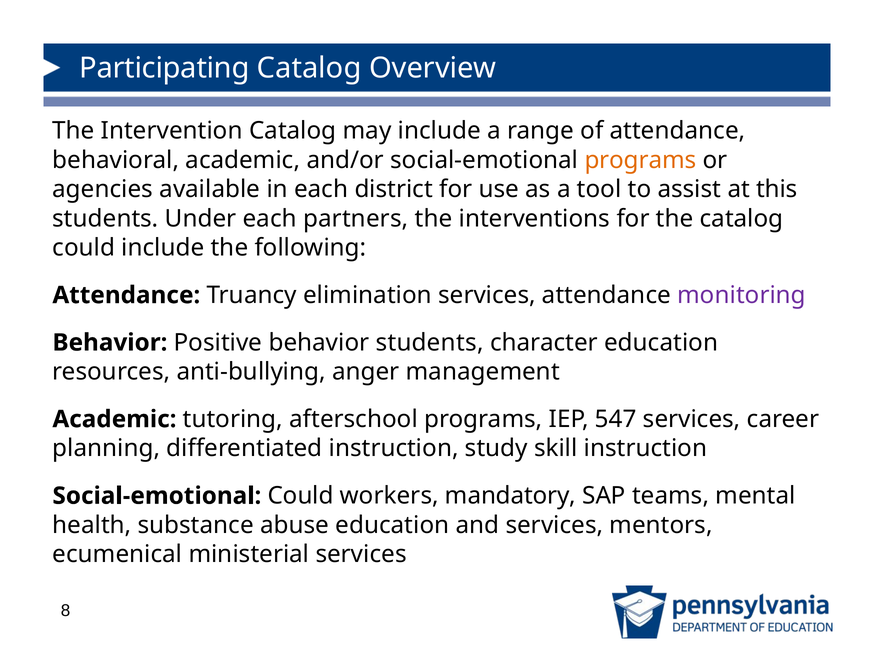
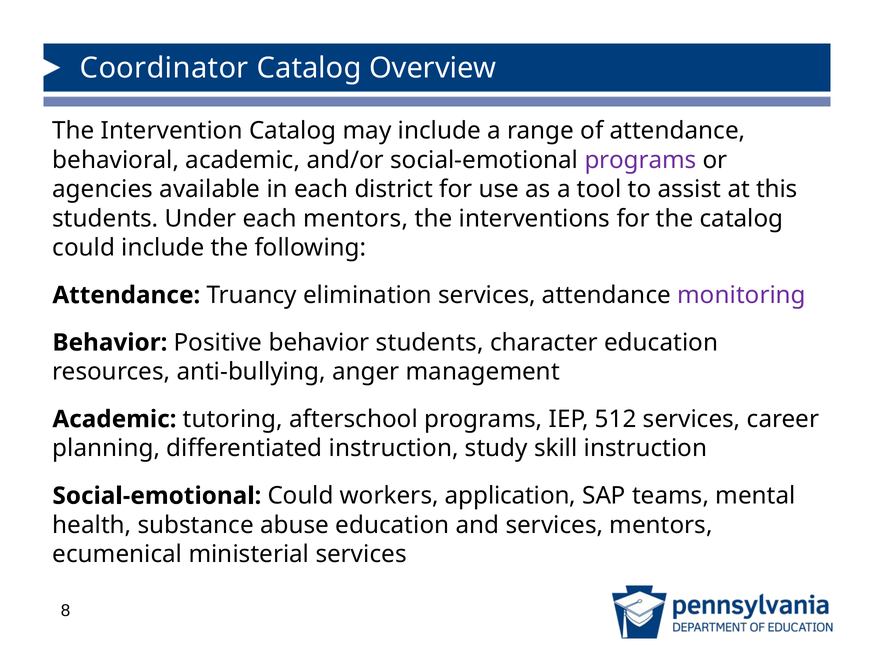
Participating: Participating -> Coordinator
programs at (640, 160) colour: orange -> purple
each partners: partners -> mentors
547: 547 -> 512
mandatory: mandatory -> application
